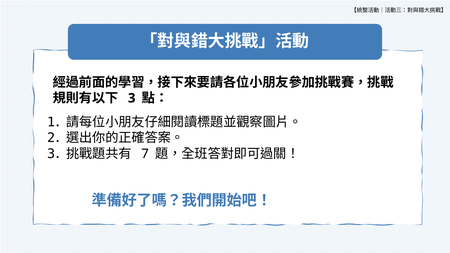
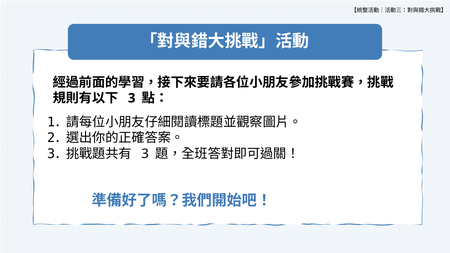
7 at (145, 154): 7 -> 3
